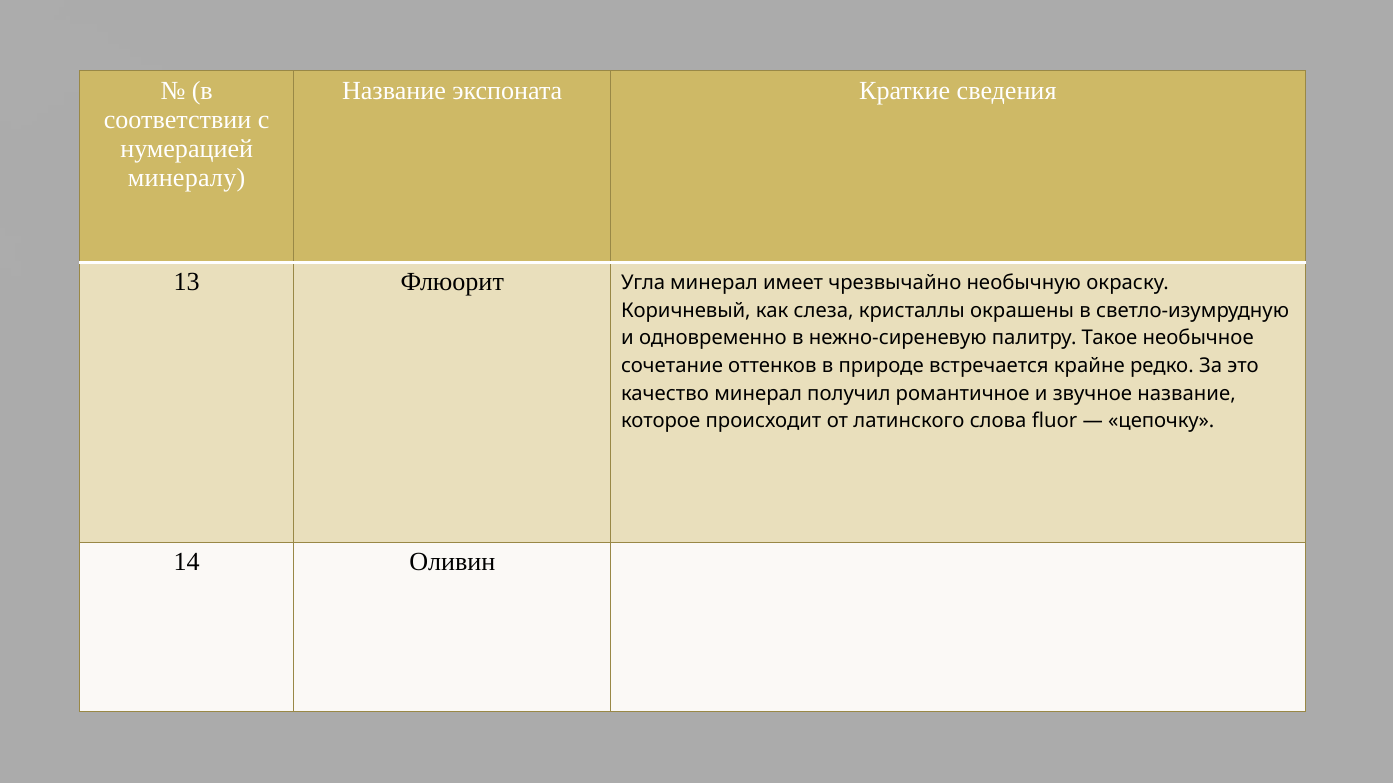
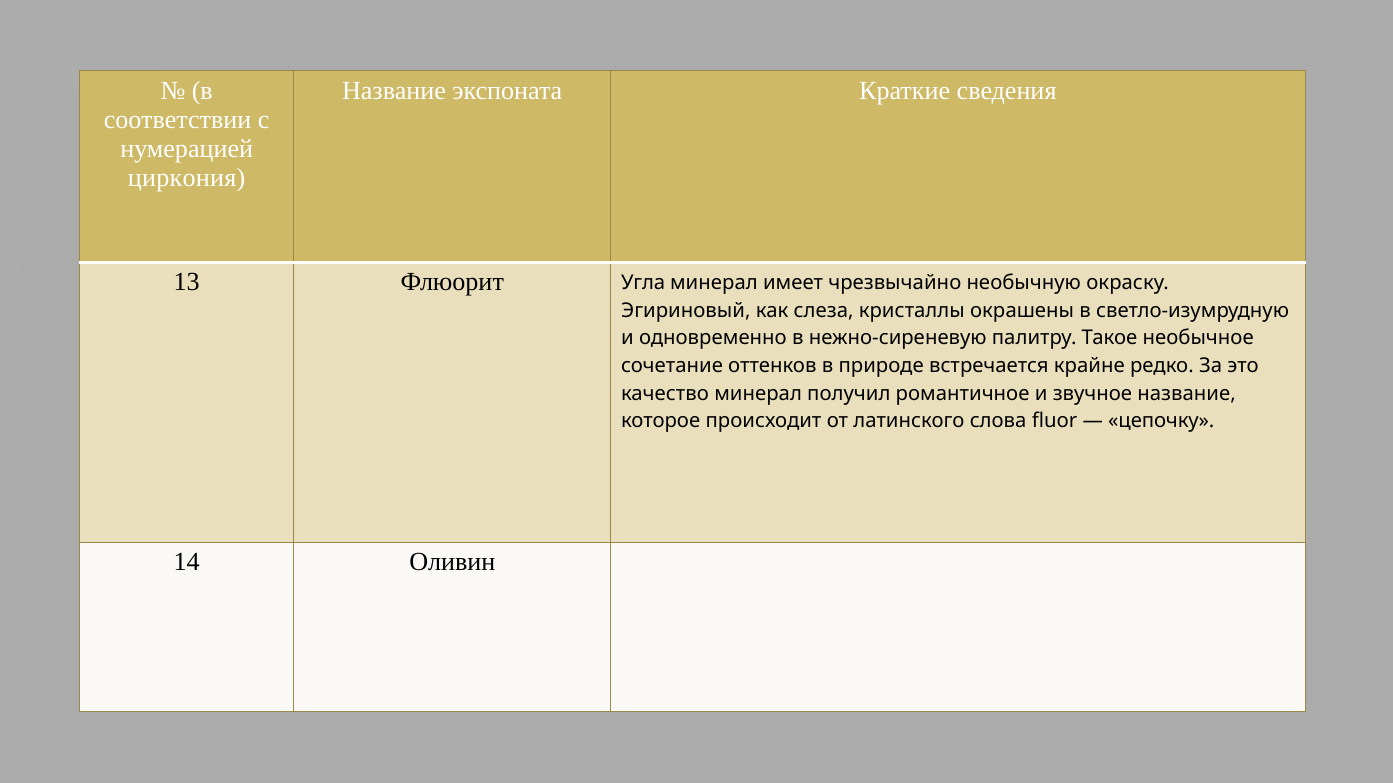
минералу: минералу -> циркония
Коричневый: Коричневый -> Эгириновый
